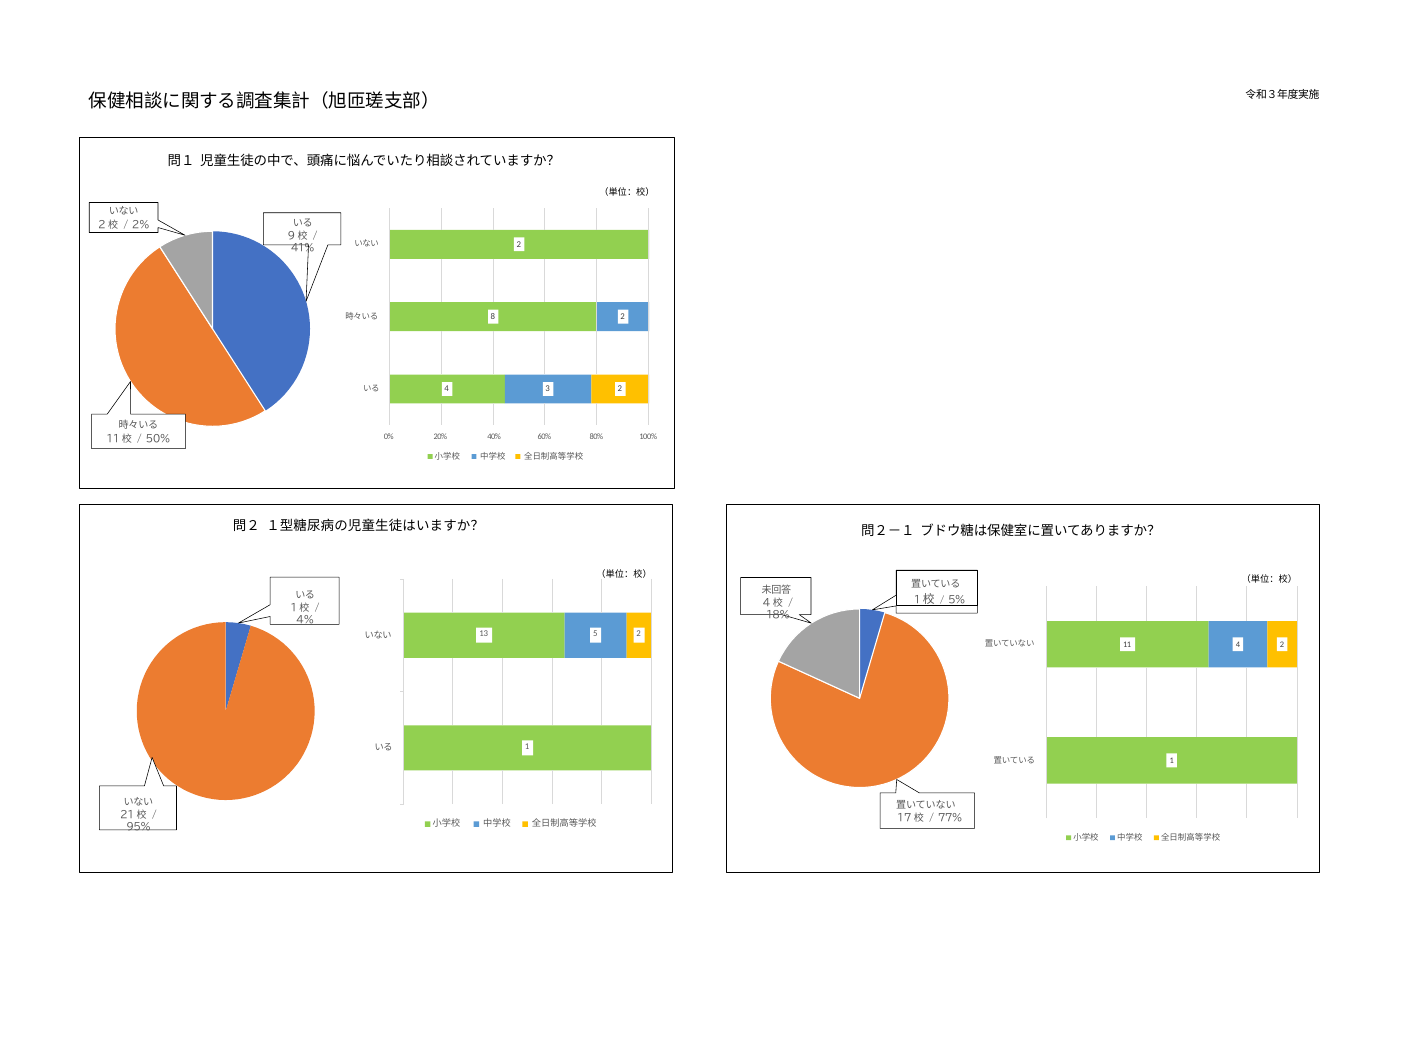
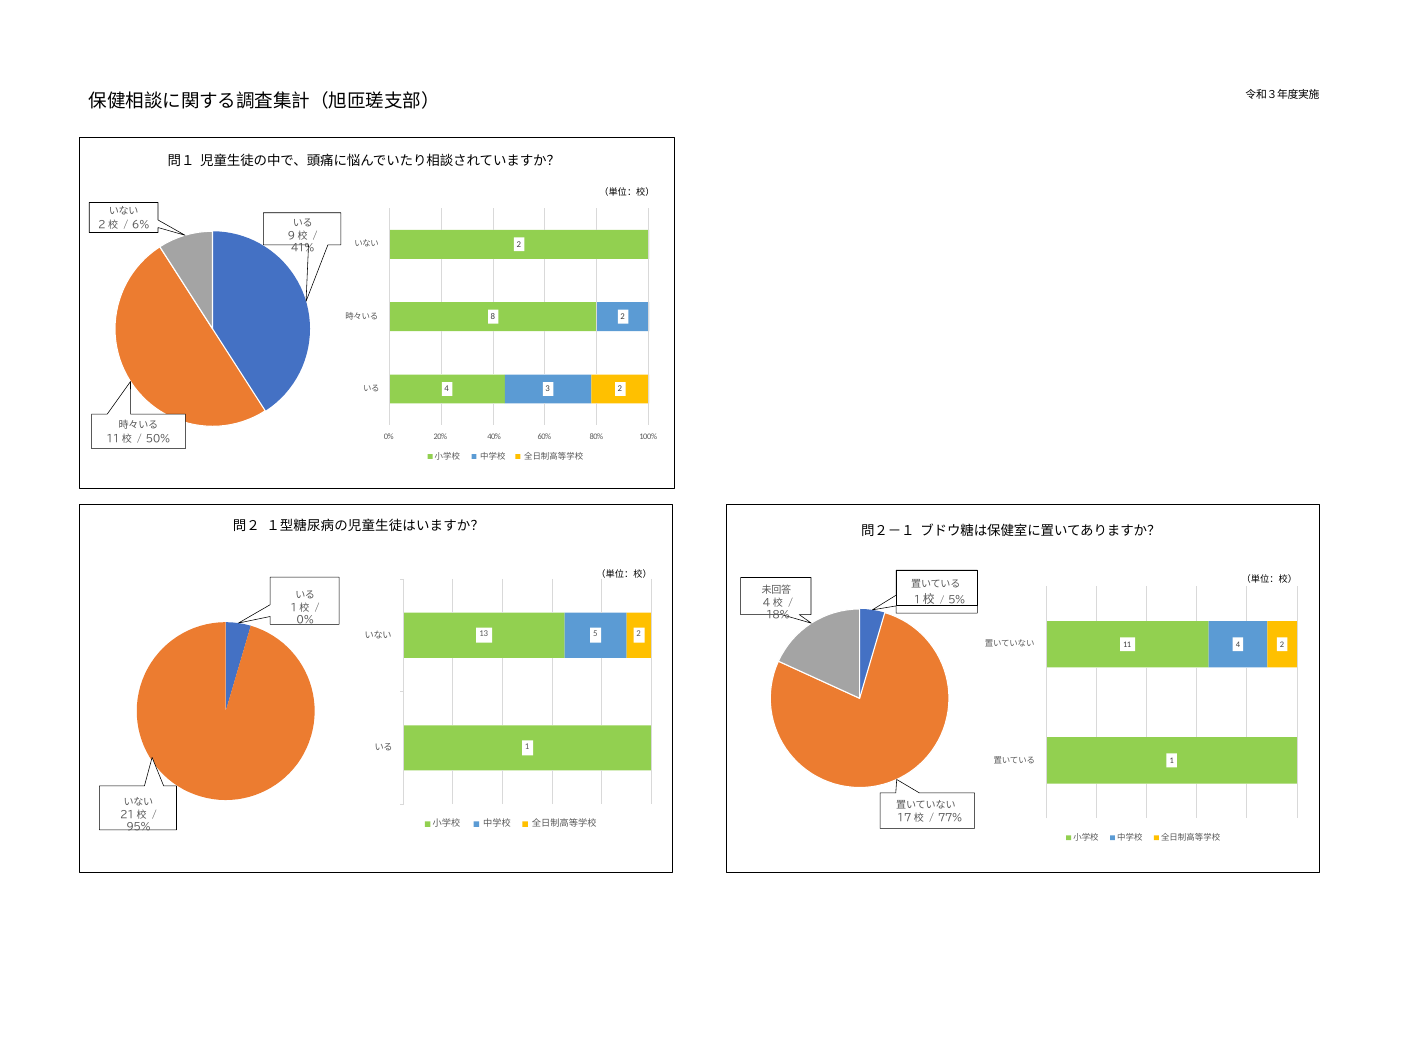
2%: 2% -> 6%
4% at (305, 620): 4% -> 0%
